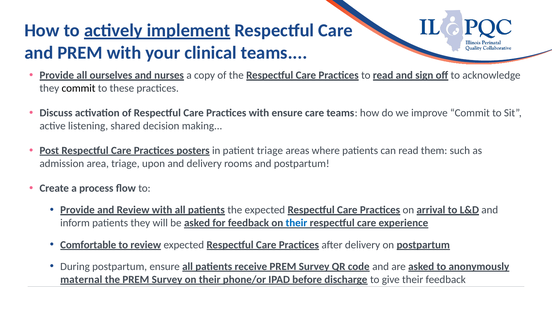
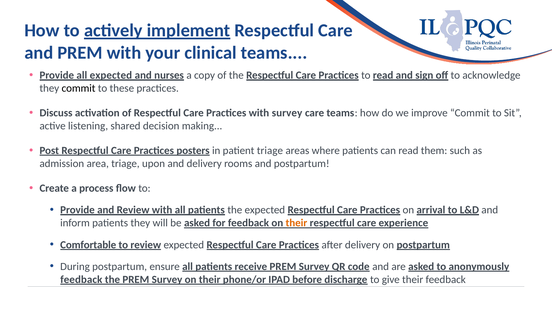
all ourselves: ourselves -> expected
with ensure: ensure -> survey
their at (296, 223) colour: blue -> orange
maternal at (81, 280): maternal -> feedback
